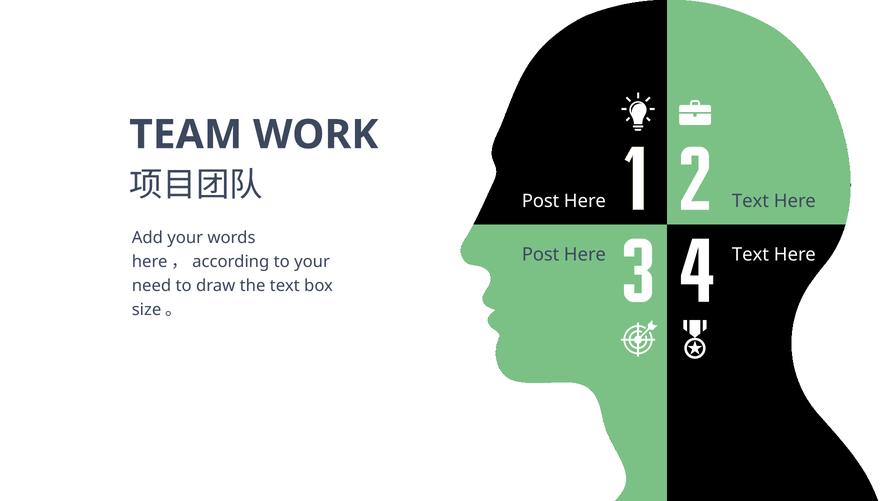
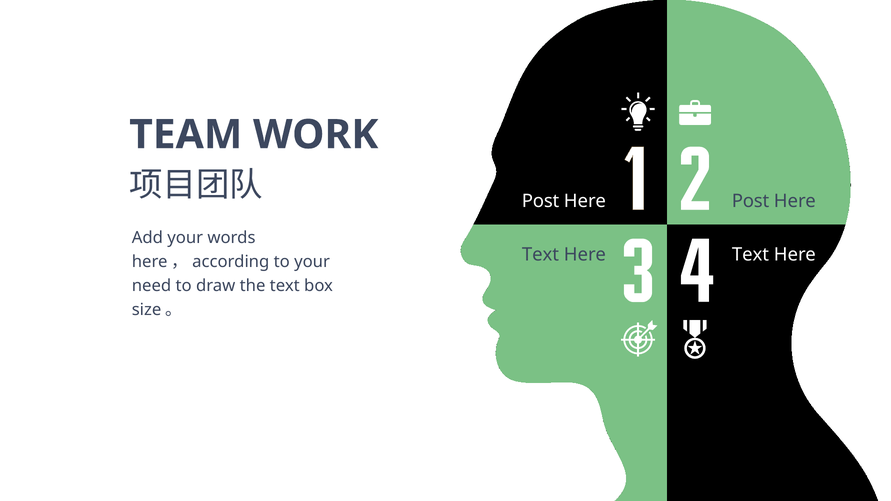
Text at (750, 201): Text -> Post
Post at (541, 254): Post -> Text
